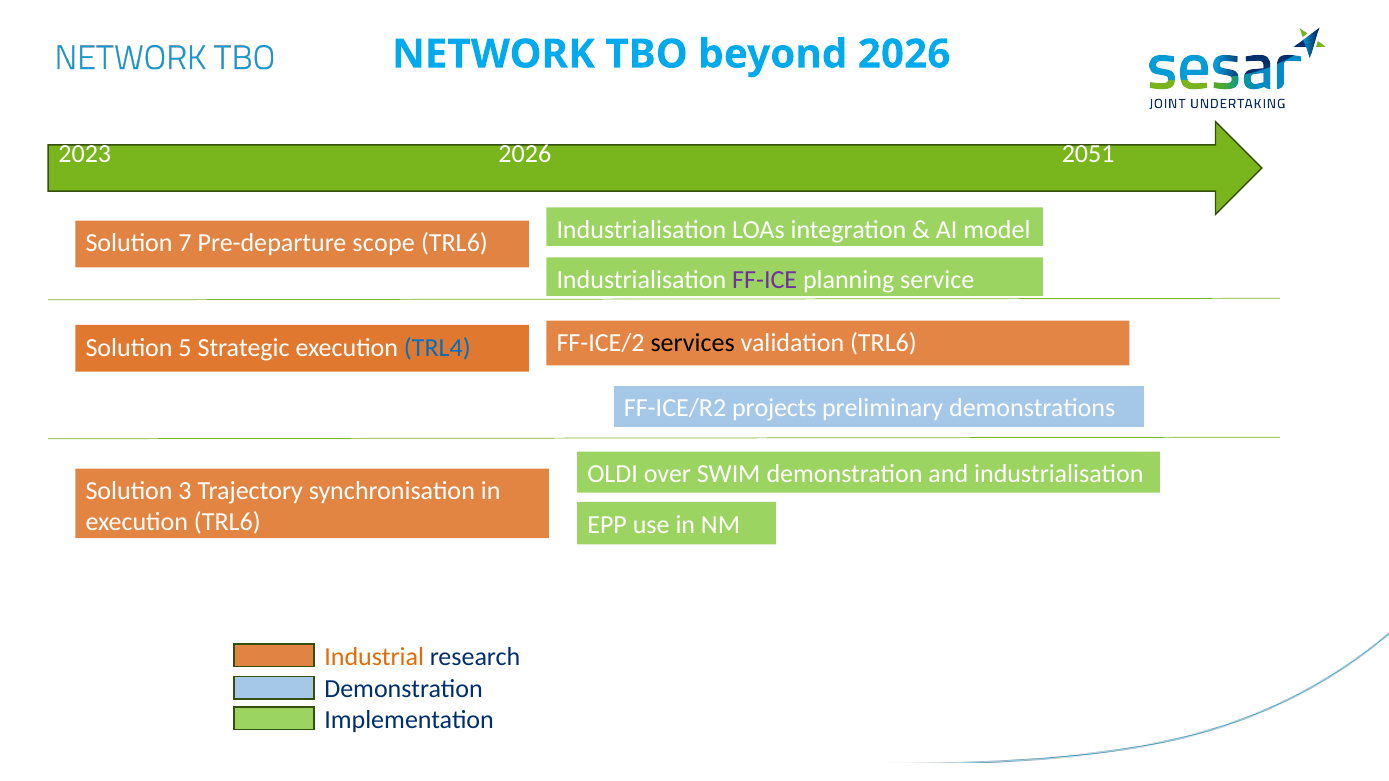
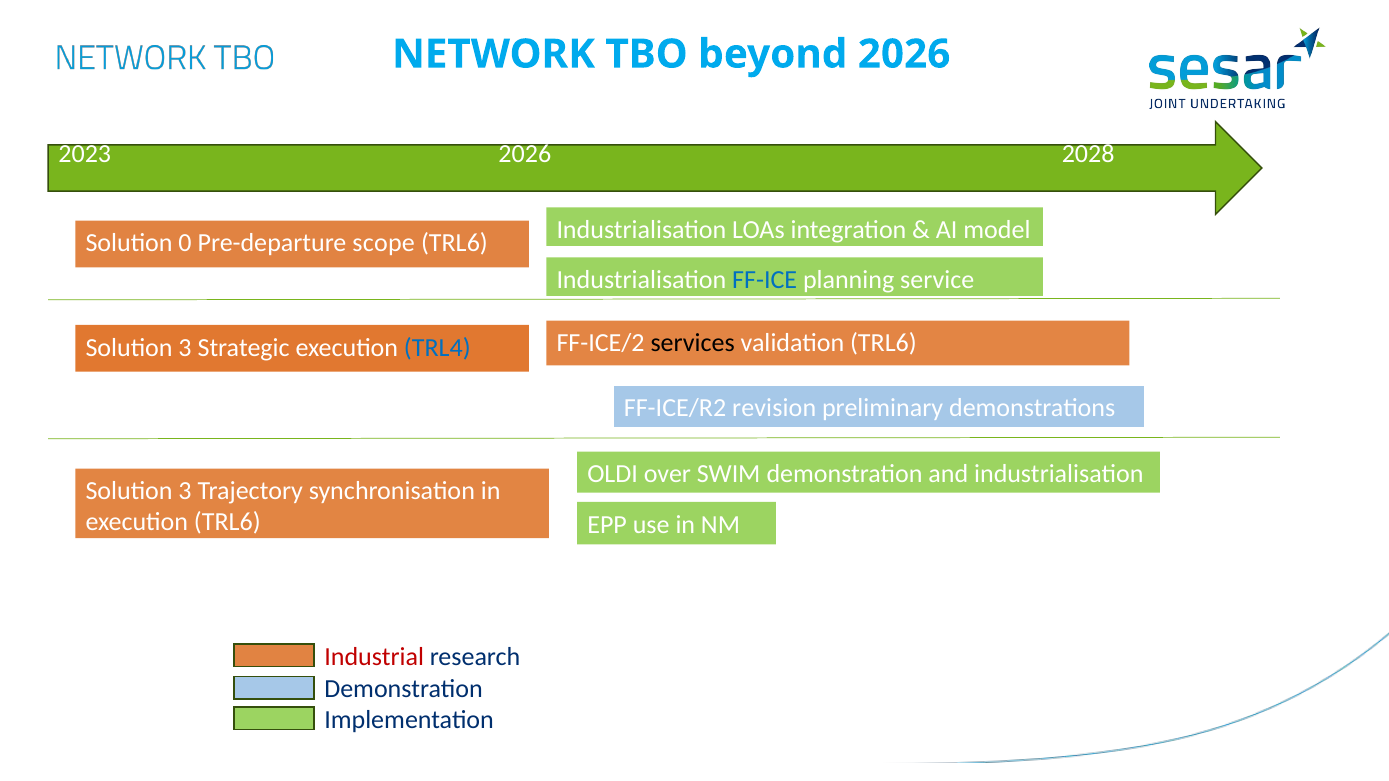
2051: 2051 -> 2028
7: 7 -> 0
FF-ICE colour: purple -> blue
5 at (185, 348): 5 -> 3
projects: projects -> revision
Industrial colour: orange -> red
